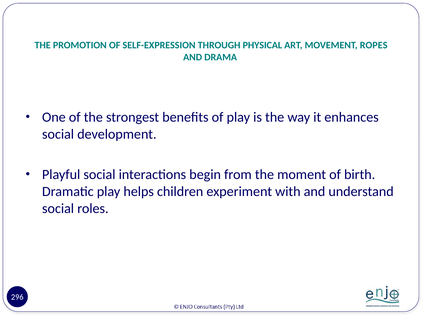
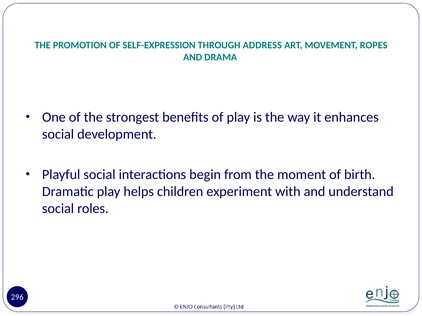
PHYSICAL: PHYSICAL -> ADDRESS
